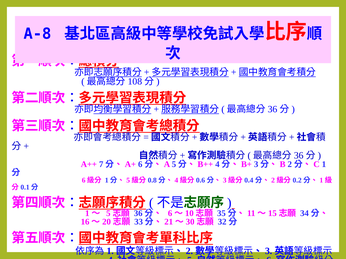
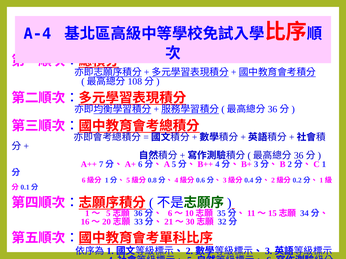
A-8: A-8 -> A-4
